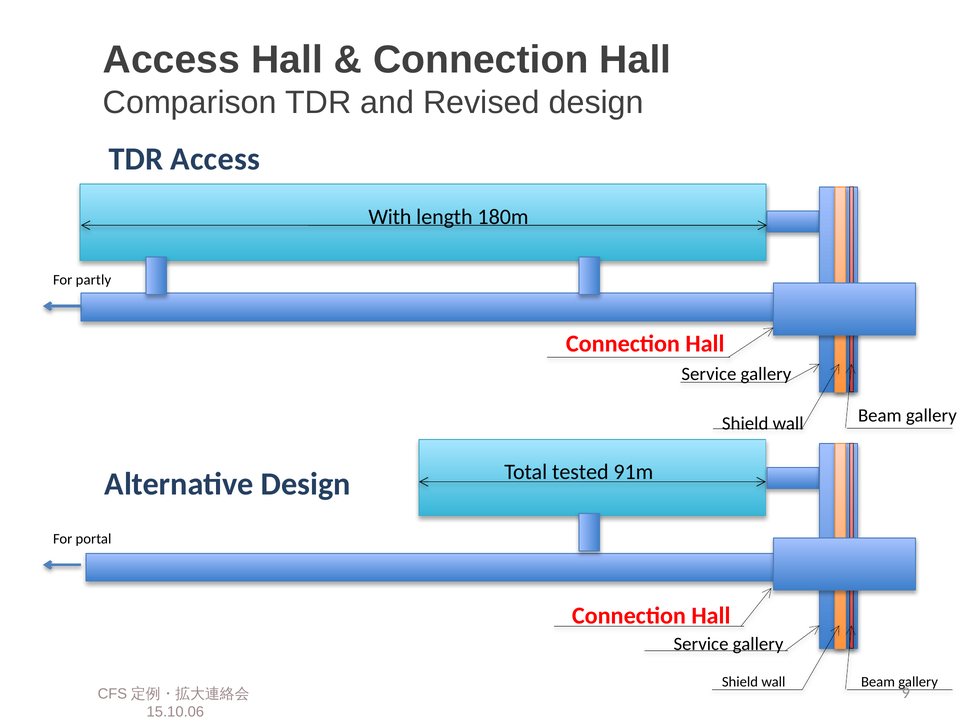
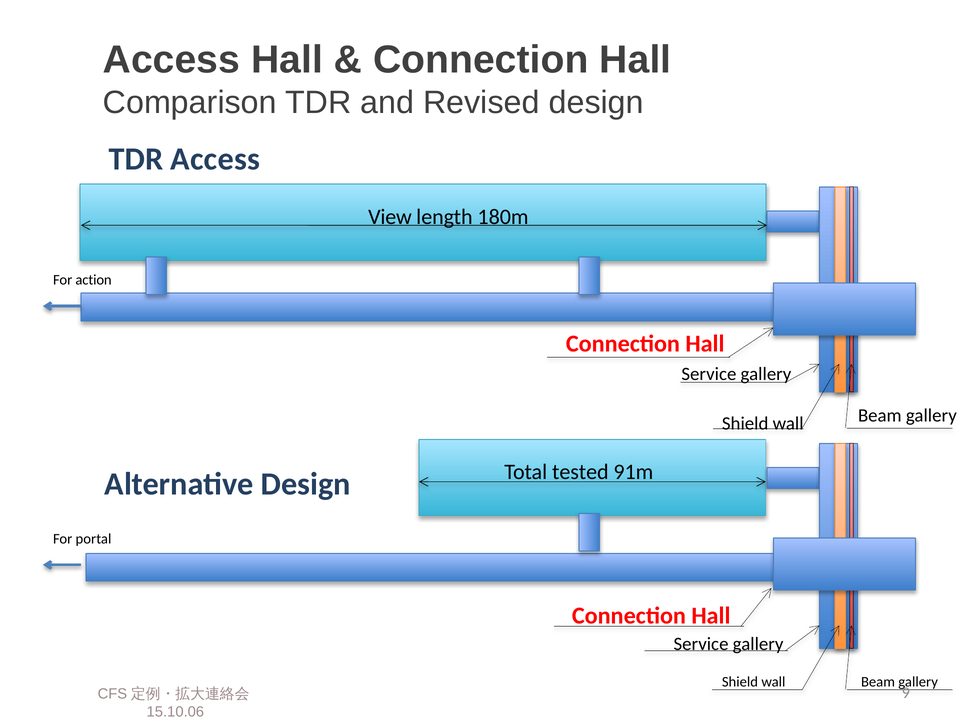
With: With -> View
partly: partly -> action
